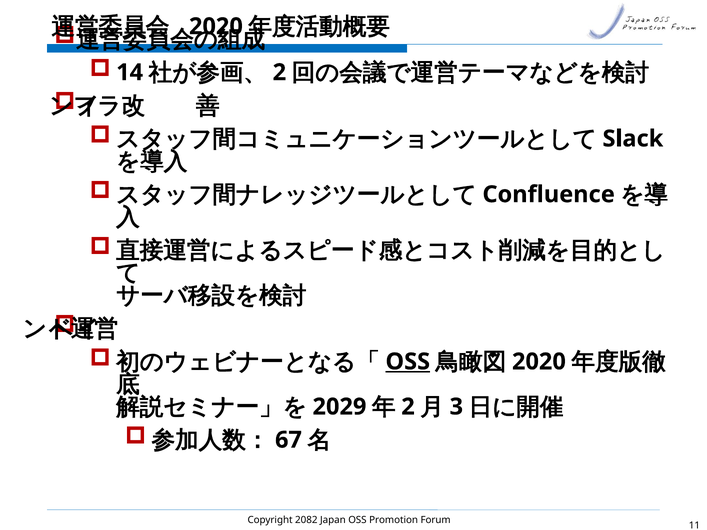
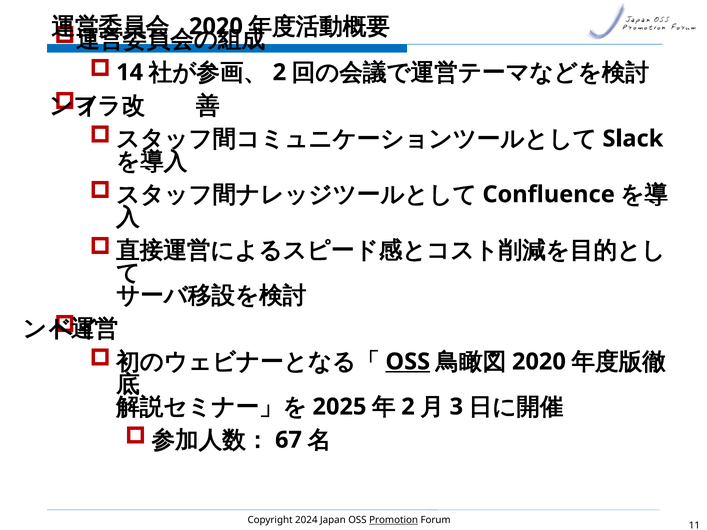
2029: 2029 -> 2025
2082: 2082 -> 2024
Promotion underline: none -> present
